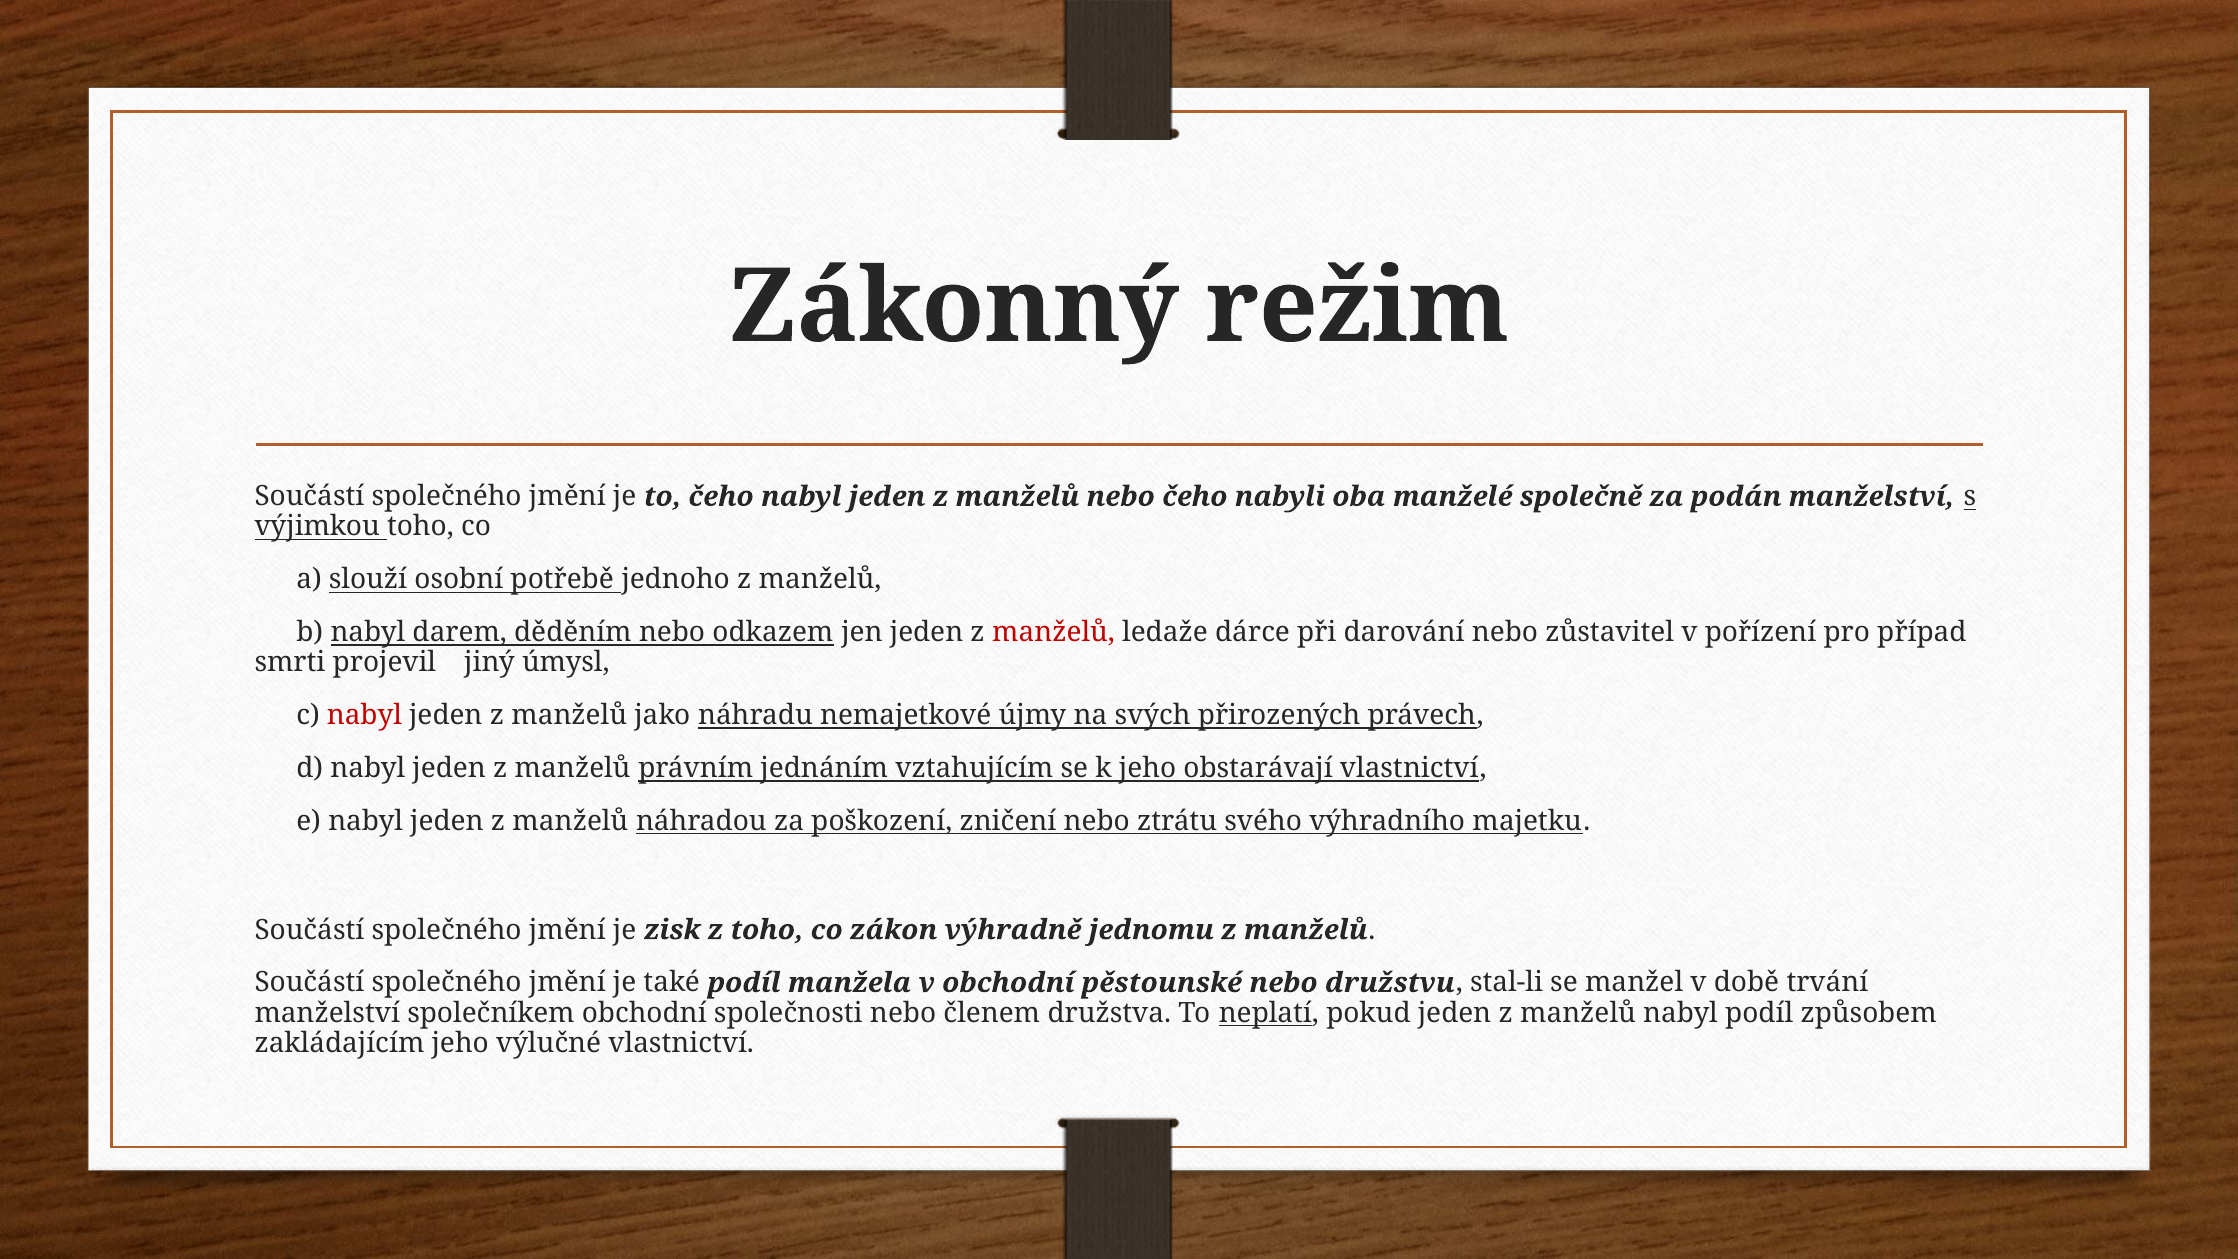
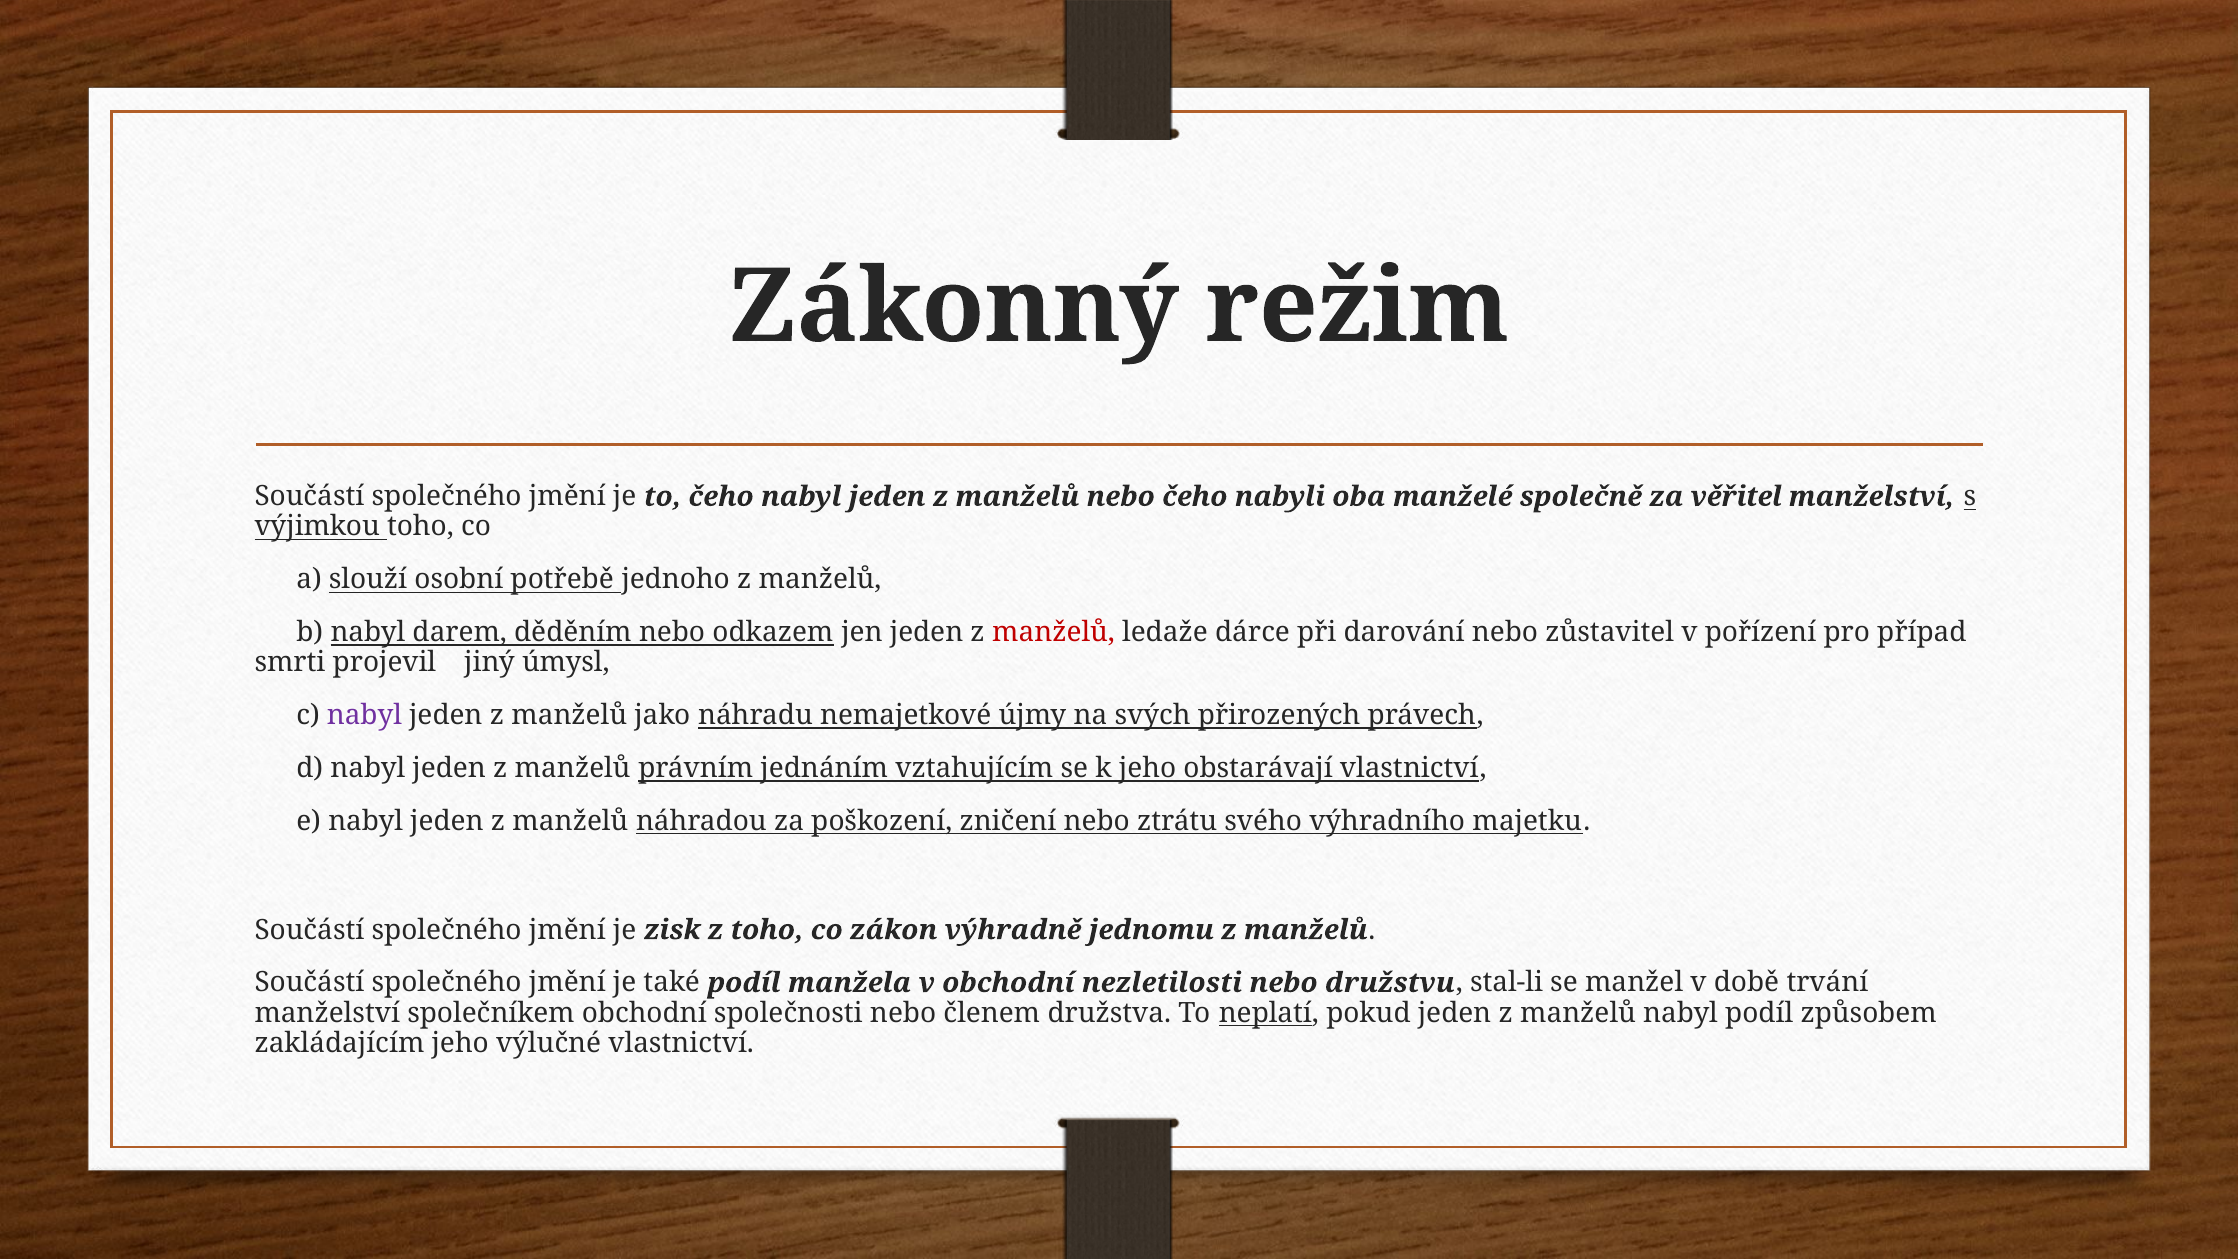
podán: podán -> věřitel
nabyl at (364, 715) colour: red -> purple
pěstounské: pěstounské -> nezletilosti
